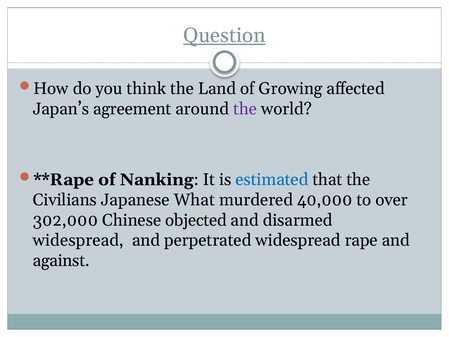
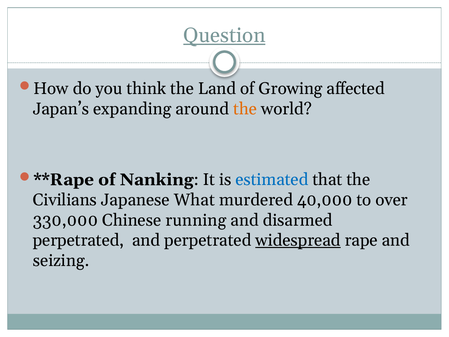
agreement: agreement -> expanding
the at (245, 109) colour: purple -> orange
302,000: 302,000 -> 330,000
objected: objected -> running
widespread at (78, 240): widespread -> perpetrated
widespread at (298, 240) underline: none -> present
against: against -> seizing
